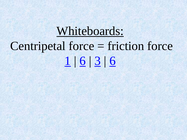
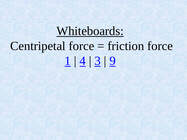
6 at (83, 61): 6 -> 4
6 at (113, 61): 6 -> 9
